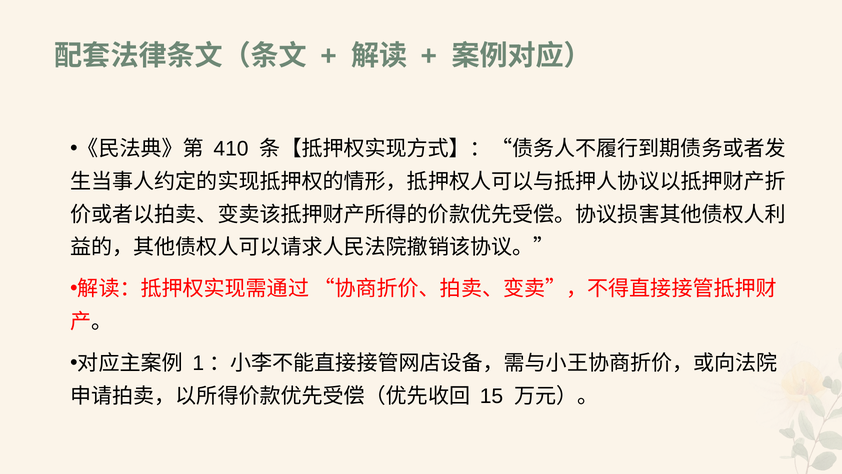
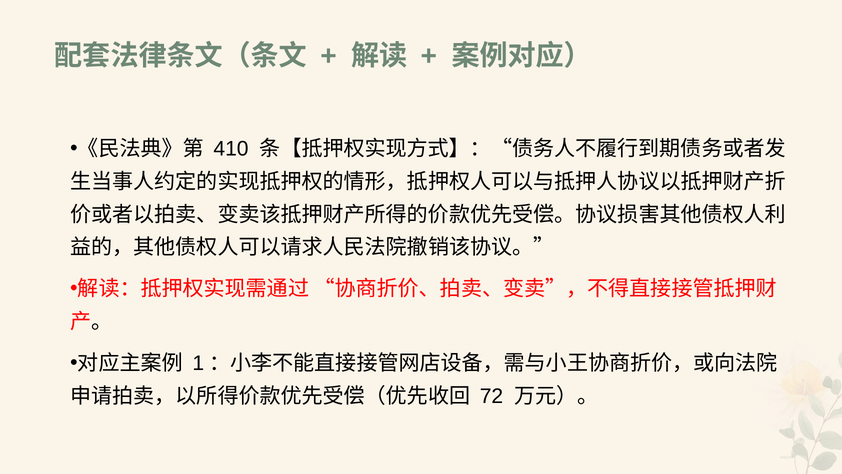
15: 15 -> 72
